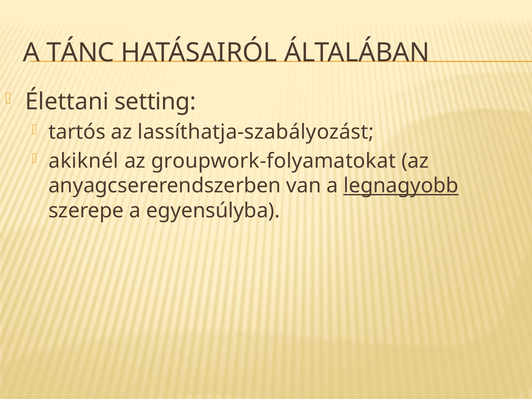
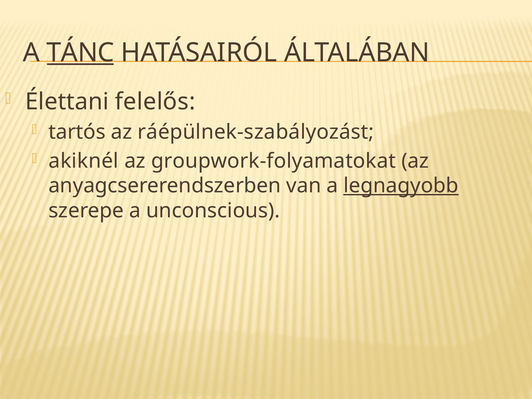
TÁNC underline: none -> present
setting: setting -> felelős
lassíthatja-szabályozást: lassíthatja-szabályozást -> ráépülnek-szabályozást
egyensúlyba: egyensúlyba -> unconscious
